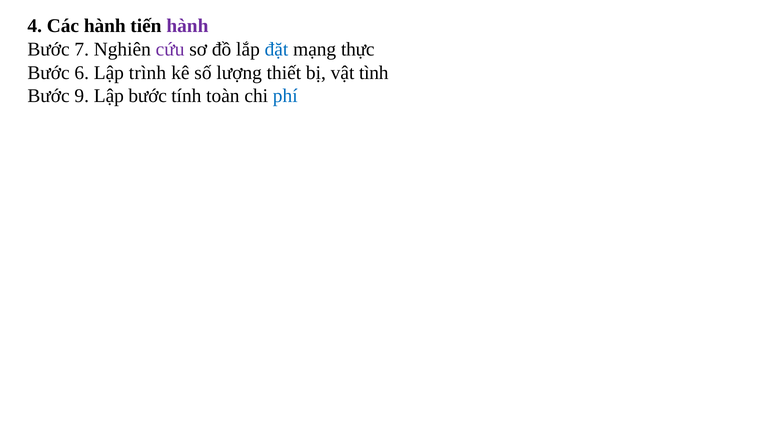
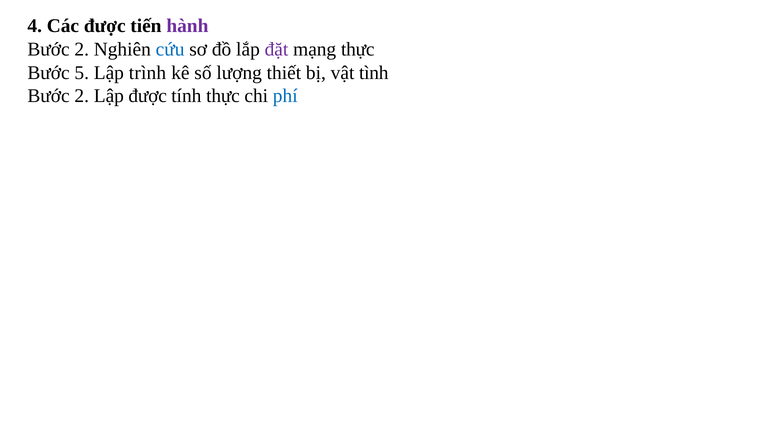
Các hành: hành -> được
7 at (82, 49): 7 -> 2
cứu colour: purple -> blue
đặt colour: blue -> purple
6: 6 -> 5
9 at (82, 96): 9 -> 2
Lập bước: bước -> được
tính toàn: toàn -> thực
